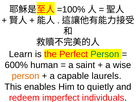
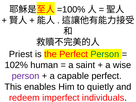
Learn: Learn -> Priest
600%: 600% -> 102%
person at (26, 76) colour: orange -> purple
capable laurels: laurels -> perfect
